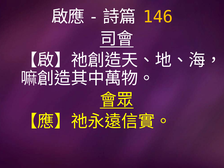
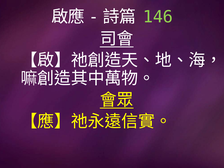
146 colour: yellow -> light green
